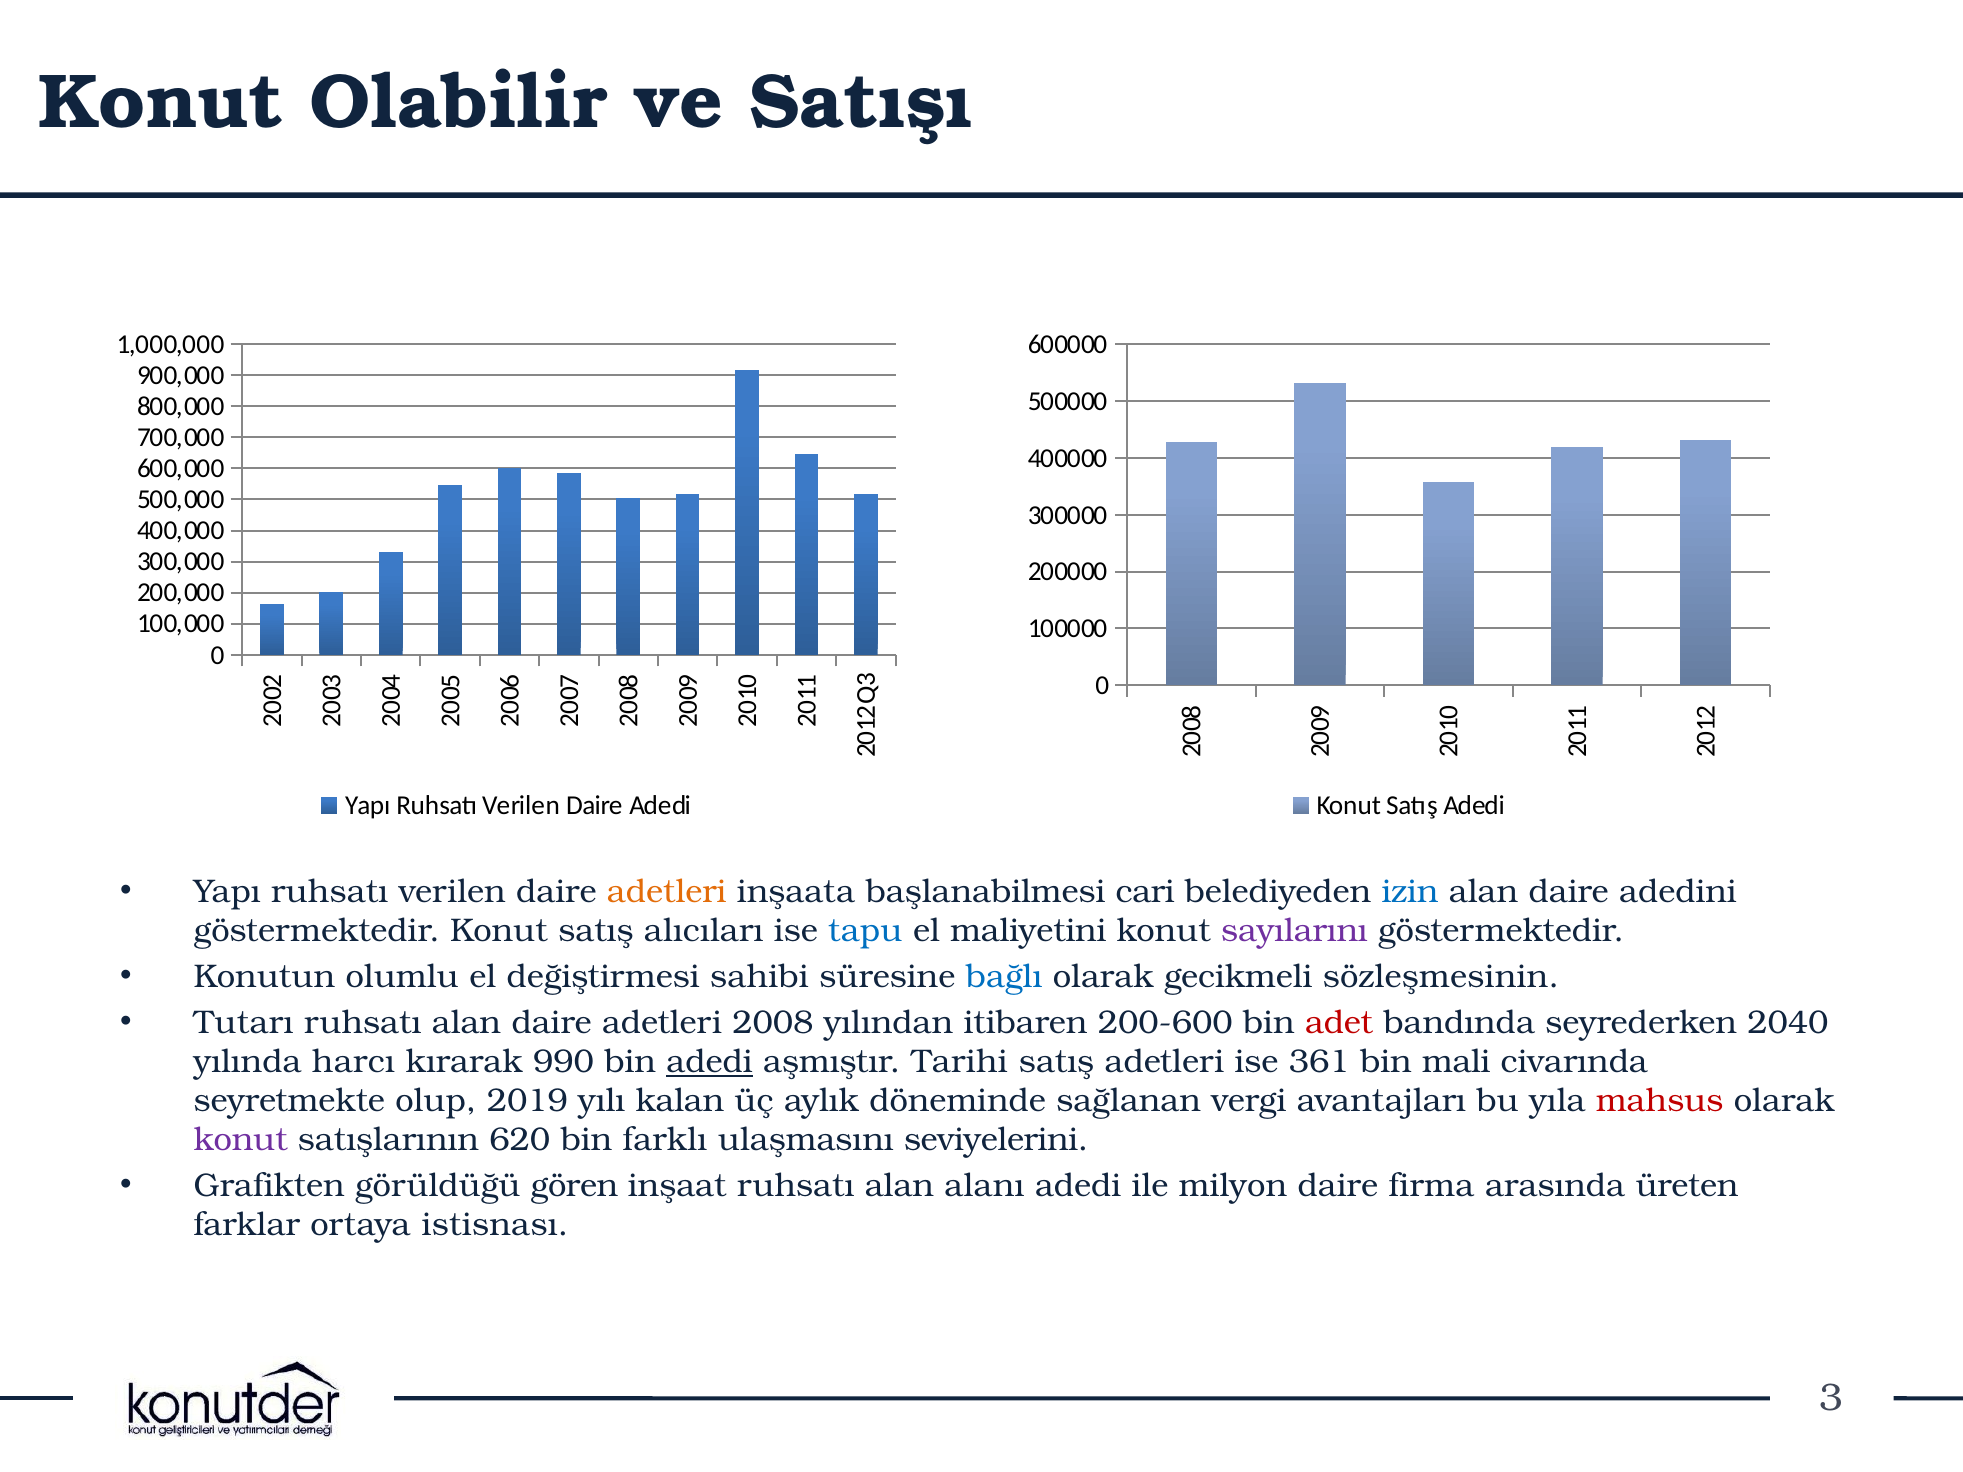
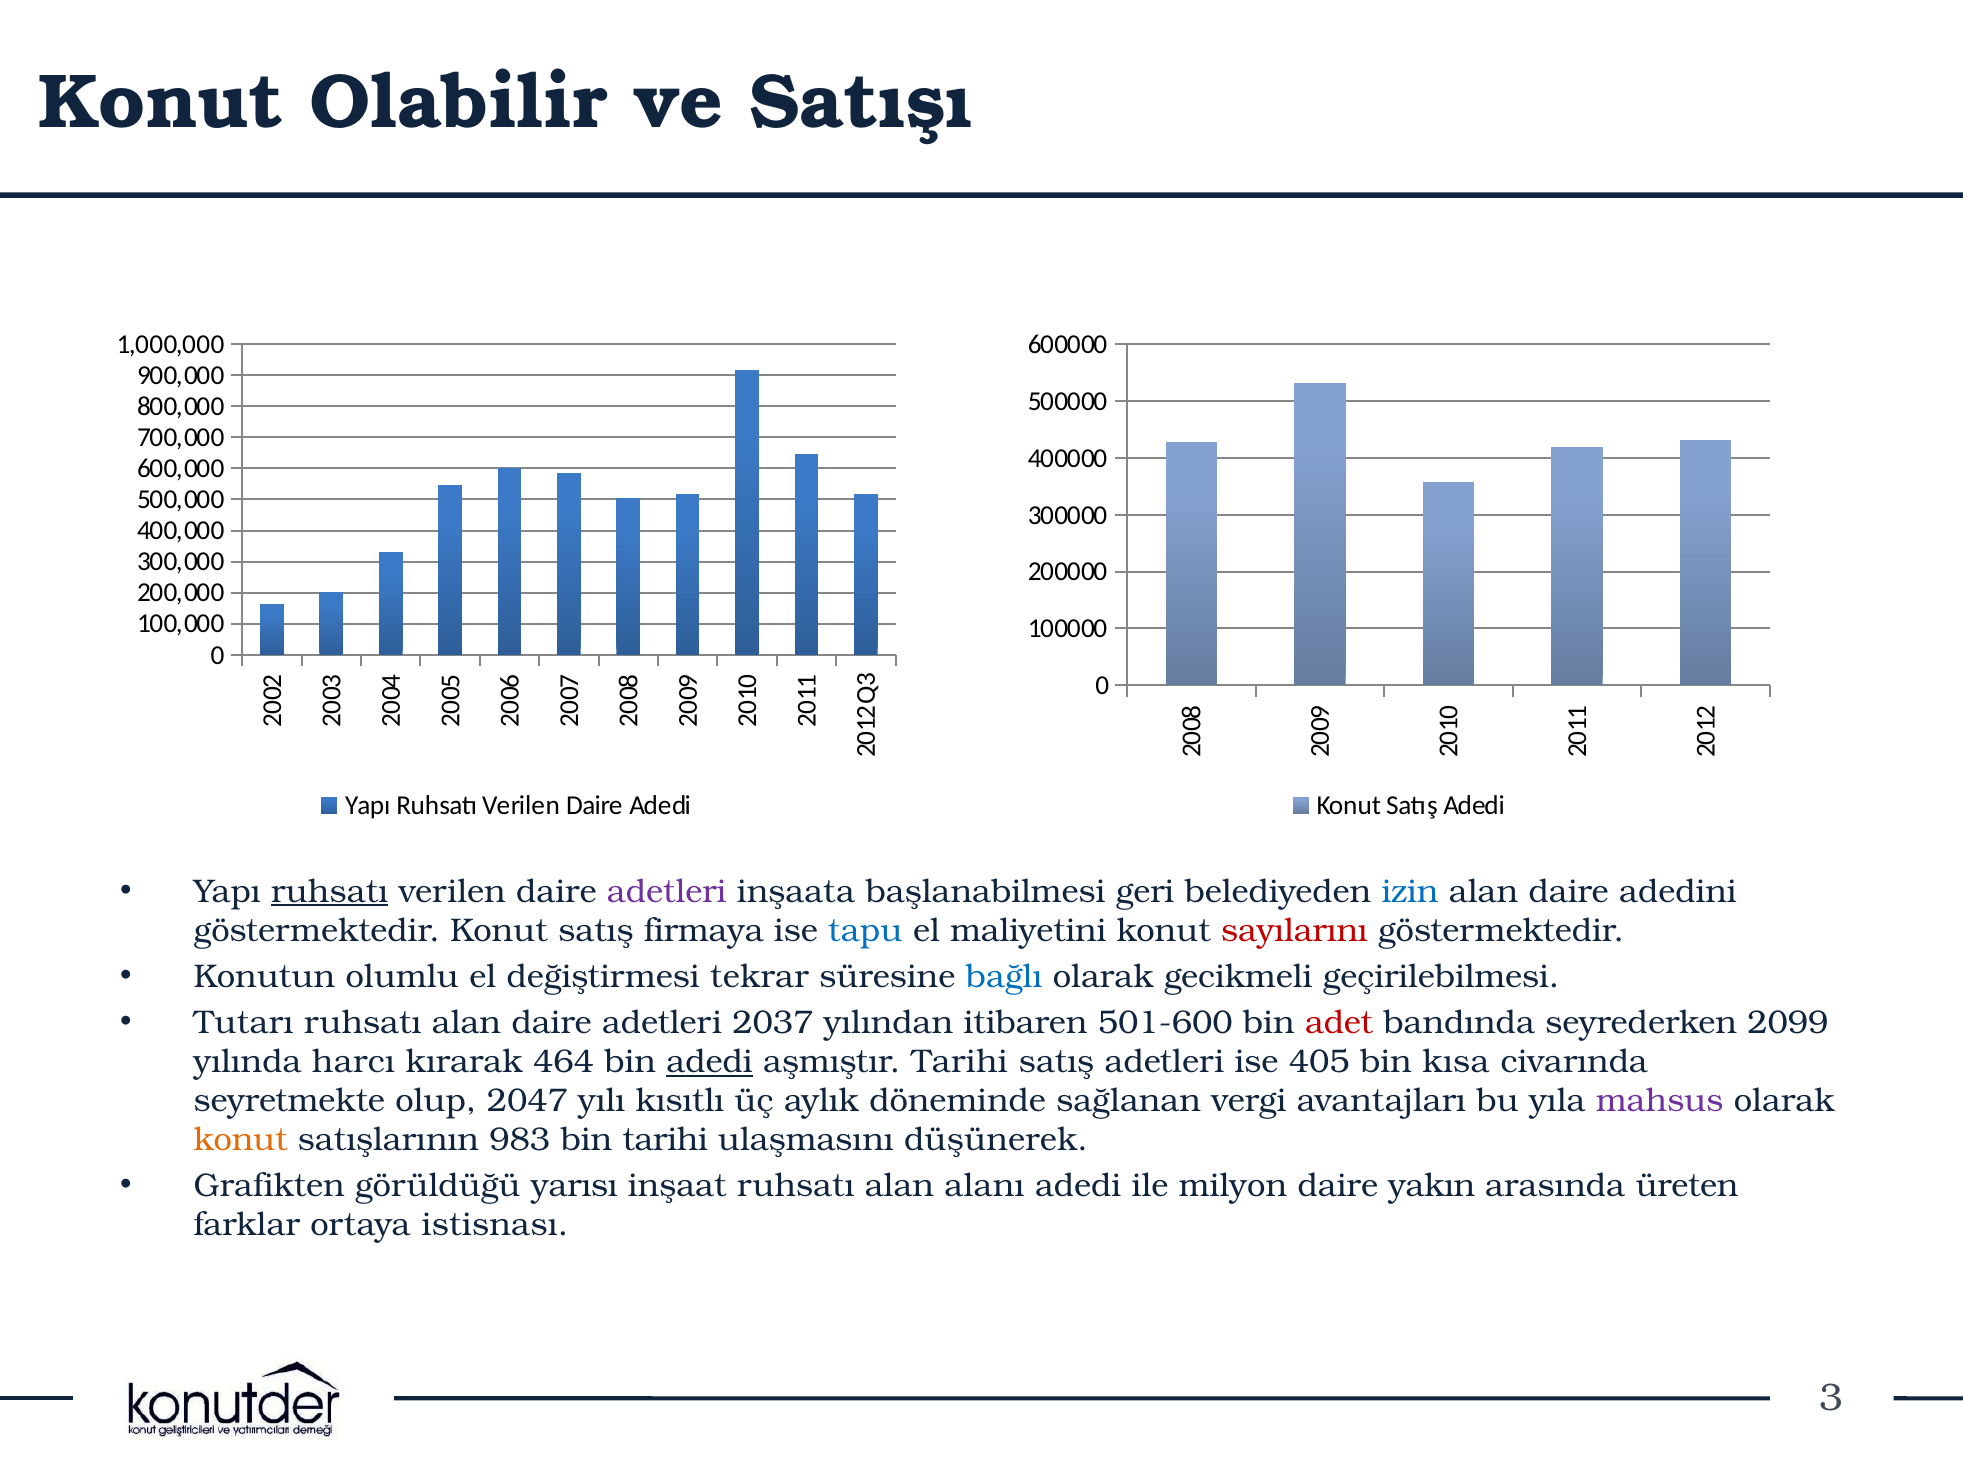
ruhsatı at (330, 891) underline: none -> present
adetleri at (667, 891) colour: orange -> purple
cari: cari -> geri
alıcıları: alıcıları -> firmaya
sayılarını colour: purple -> red
sahibi: sahibi -> tekrar
sözleşmesinin: sözleşmesinin -> geçirilebilmesi
2008: 2008 -> 2037
200-600: 200-600 -> 501-600
2040: 2040 -> 2099
990: 990 -> 464
361: 361 -> 405
mali: mali -> kısa
2019: 2019 -> 2047
kalan: kalan -> kısıtlı
mahsus colour: red -> purple
konut at (241, 1140) colour: purple -> orange
620: 620 -> 983
bin farklı: farklı -> tarihi
seviyelerini: seviyelerini -> düşünerek
gören: gören -> yarısı
firma: firma -> yakın
